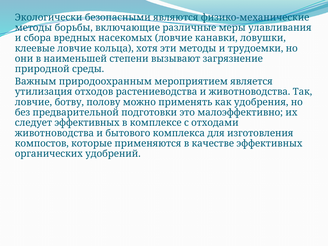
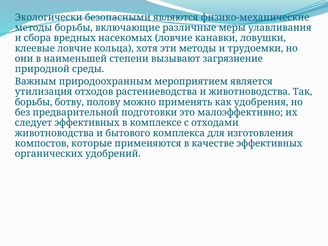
ловчие at (33, 102): ловчие -> борьбы
